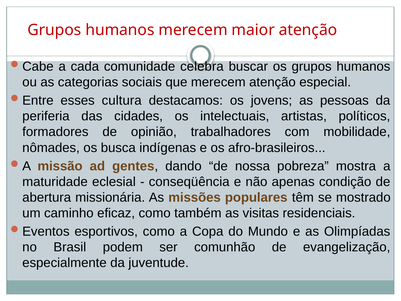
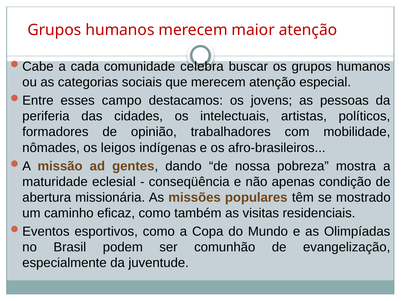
cultura: cultura -> campo
busca: busca -> leigos
